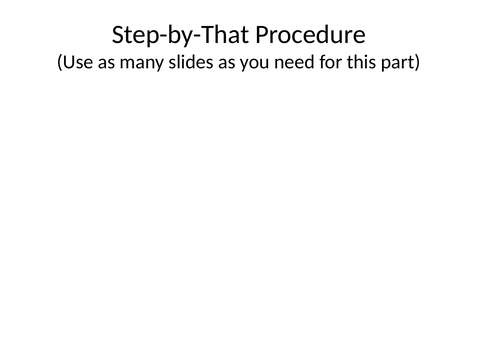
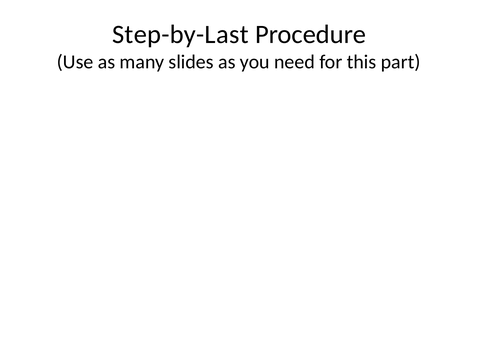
Step-by-That: Step-by-That -> Step-by-Last
